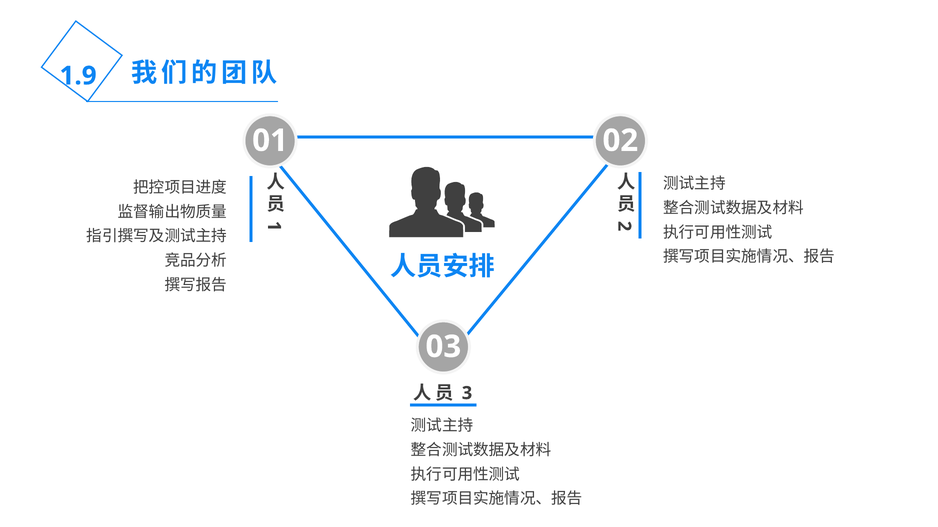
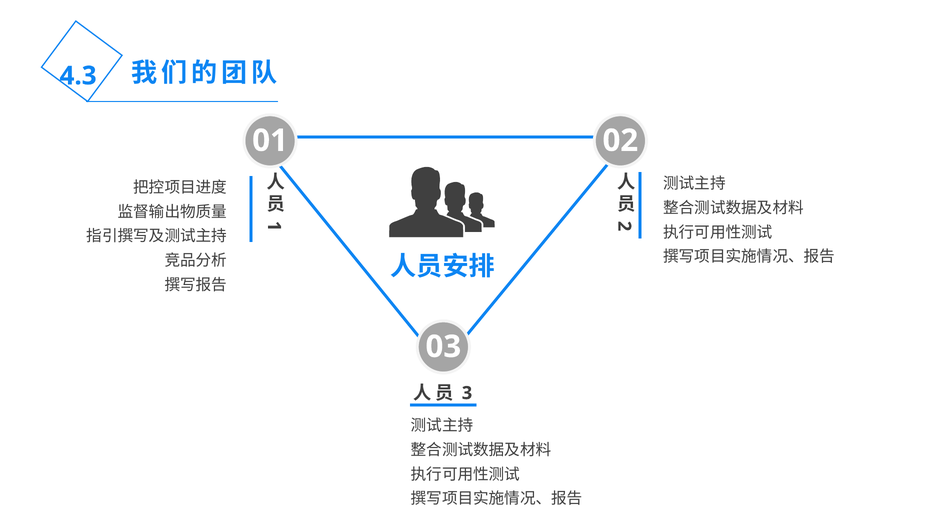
1.9: 1.9 -> 4.3
